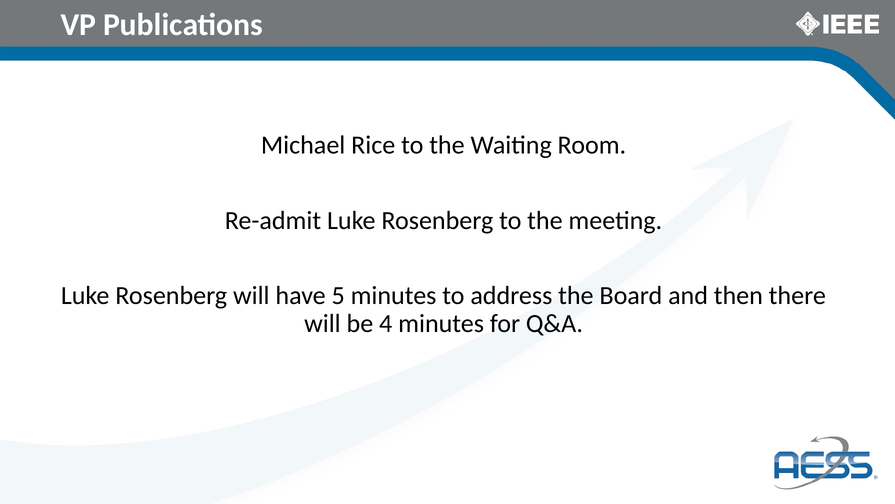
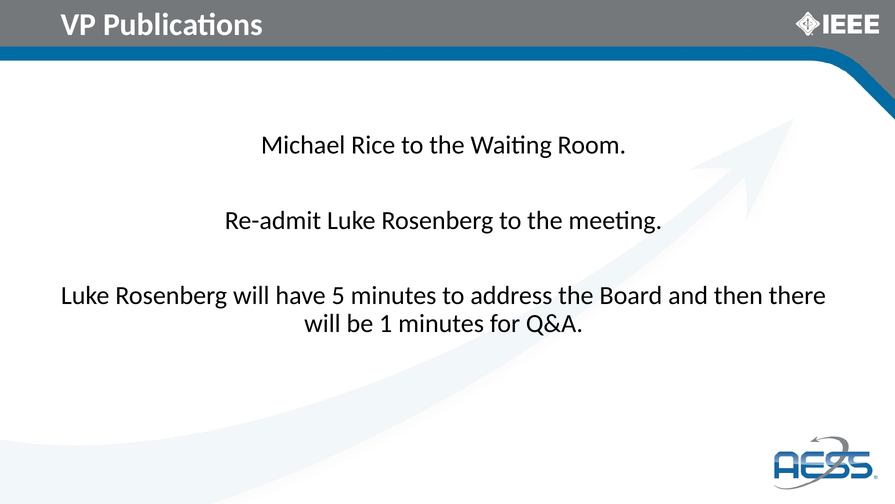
4: 4 -> 1
